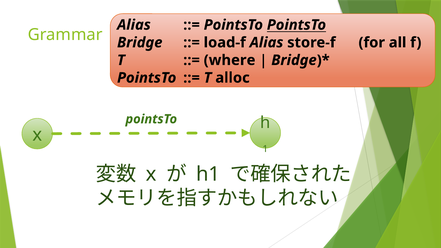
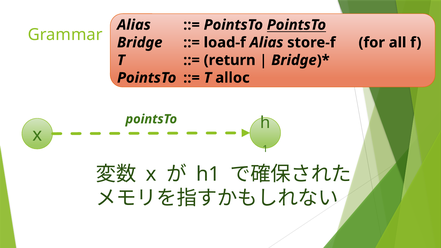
where: where -> return
